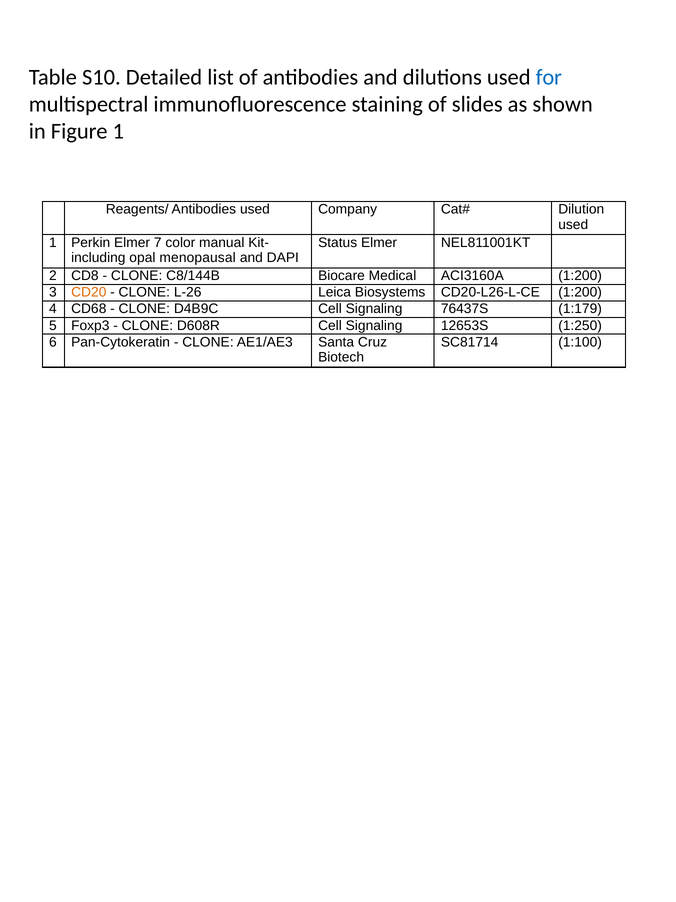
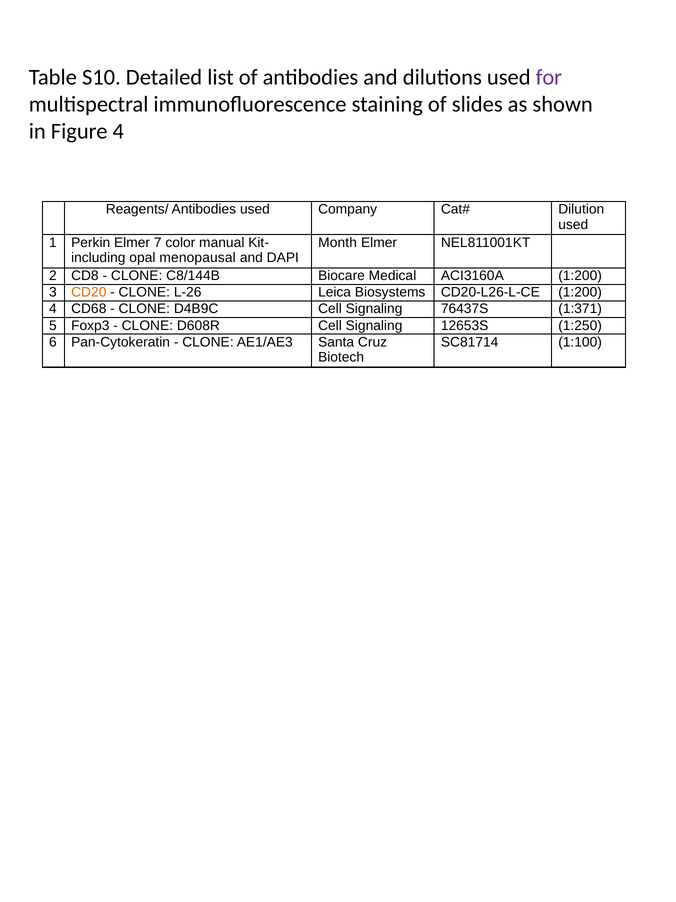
for colour: blue -> purple
Figure 1: 1 -> 4
Status: Status -> Month
1:179: 1:179 -> 1:371
